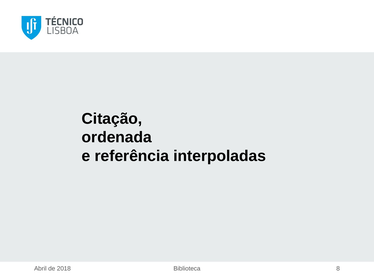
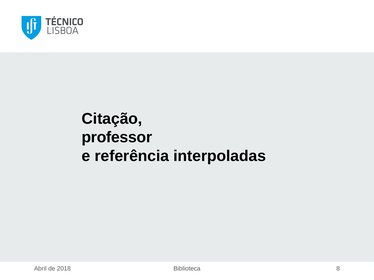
ordenada: ordenada -> professor
